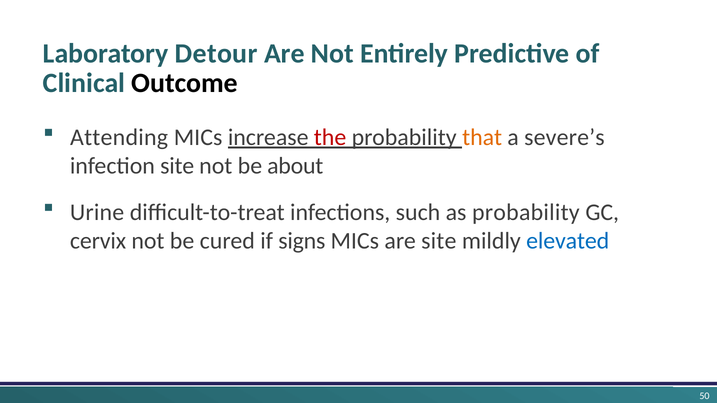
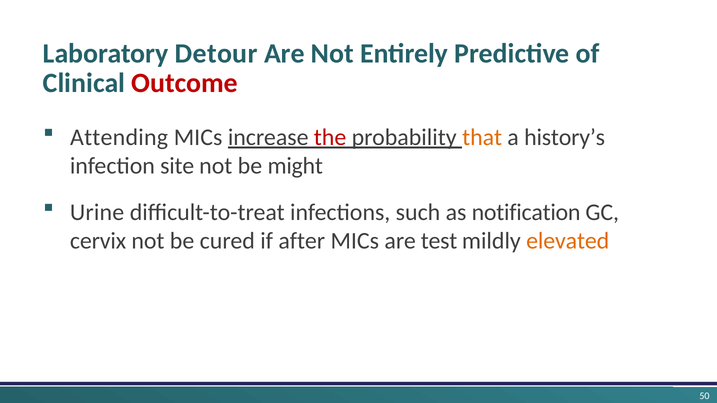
Outcome colour: black -> red
severe’s: severe’s -> history’s
about: about -> might
as probability: probability -> notification
signs: signs -> after
are site: site -> test
elevated colour: blue -> orange
